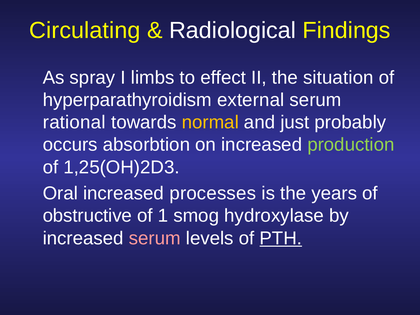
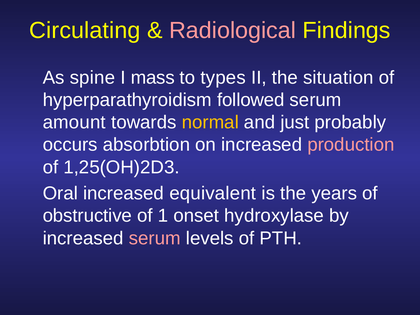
Radiological colour: white -> pink
spray: spray -> spine
limbs: limbs -> mass
effect: effect -> types
external: external -> followed
rational: rational -> amount
production colour: light green -> pink
processes: processes -> equivalent
smog: smog -> onset
PTH underline: present -> none
